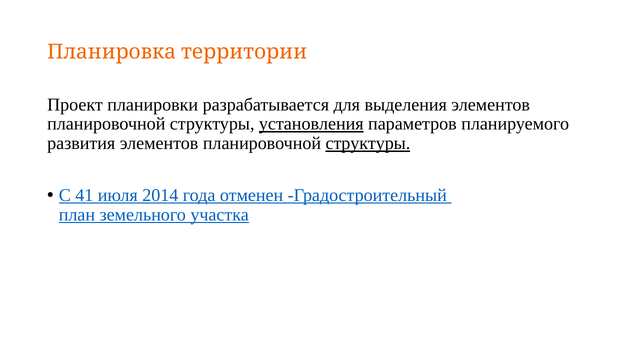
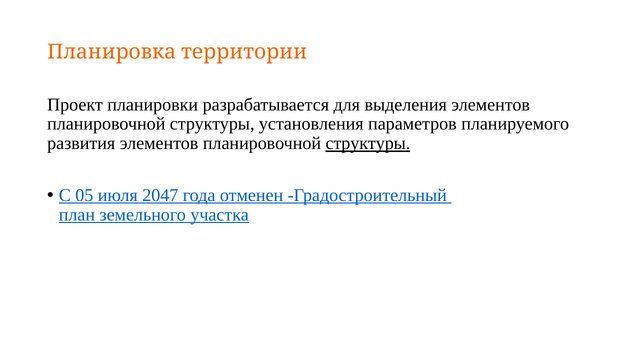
установления underline: present -> none
41: 41 -> 05
2014: 2014 -> 2047
